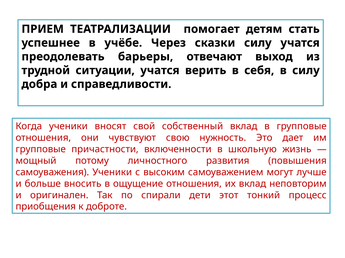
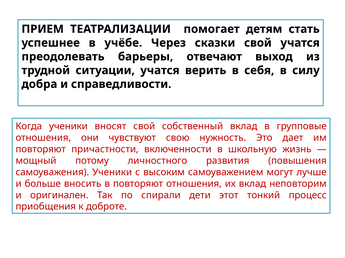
сказки силу: силу -> свой
групповые at (41, 150): групповые -> повторяют
в ощущение: ощущение -> повторяют
